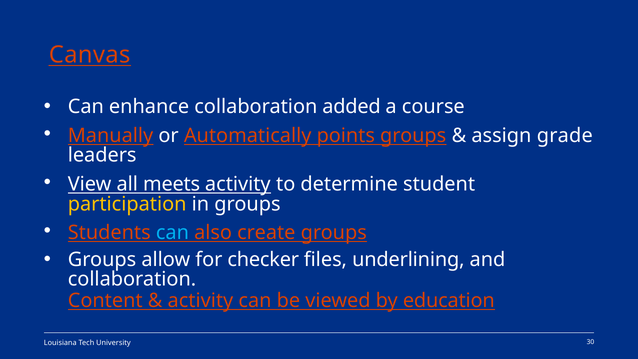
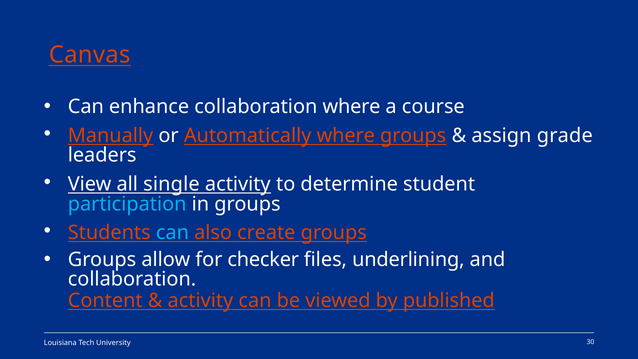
collaboration added: added -> where
Automatically points: points -> where
meets: meets -> single
participation colour: yellow -> light blue
education: education -> published
